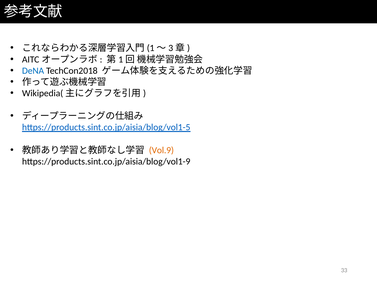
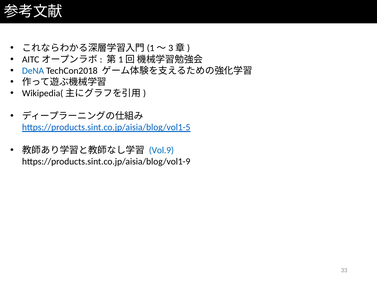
Vol.9 colour: orange -> blue
